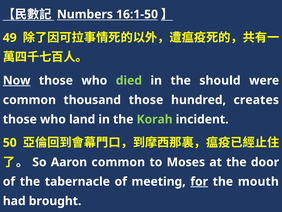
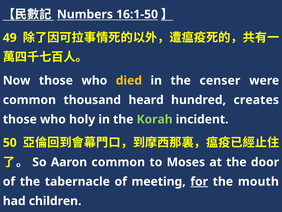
Now underline: present -> none
died colour: light green -> yellow
should: should -> censer
thousand those: those -> heard
land: land -> holy
brought: brought -> children
